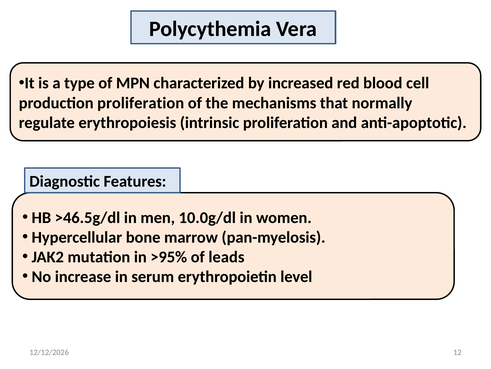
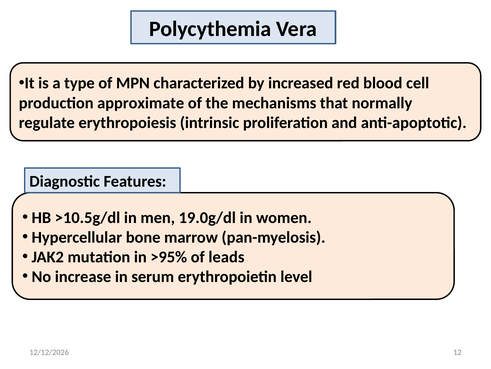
production proliferation: proliferation -> approximate
>46.5g/dl: >46.5g/dl -> >10.5g/dl
10.0g/dl: 10.0g/dl -> 19.0g/dl
